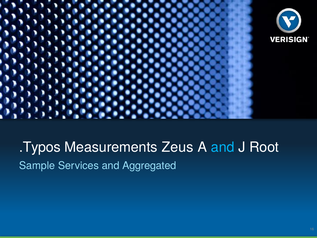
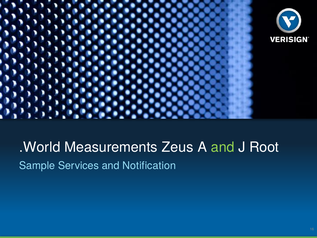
.Typos: .Typos -> .World
and at (223, 147) colour: light blue -> light green
Aggregated: Aggregated -> Notification
